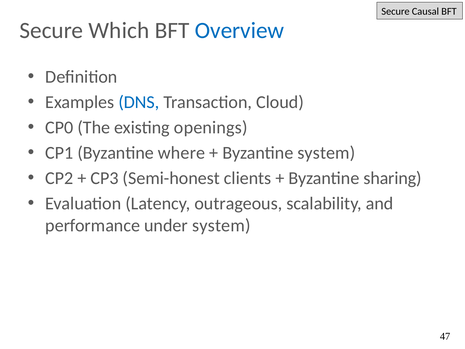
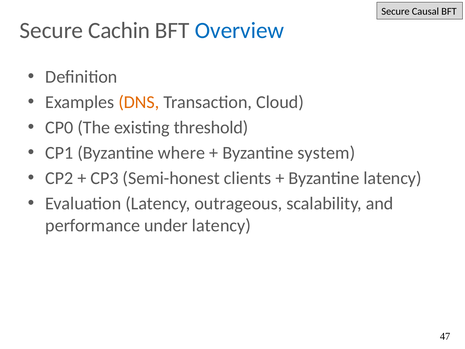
Which: Which -> Cachin
DNS colour: blue -> orange
openings: openings -> threshold
Byzantine sharing: sharing -> latency
under system: system -> latency
